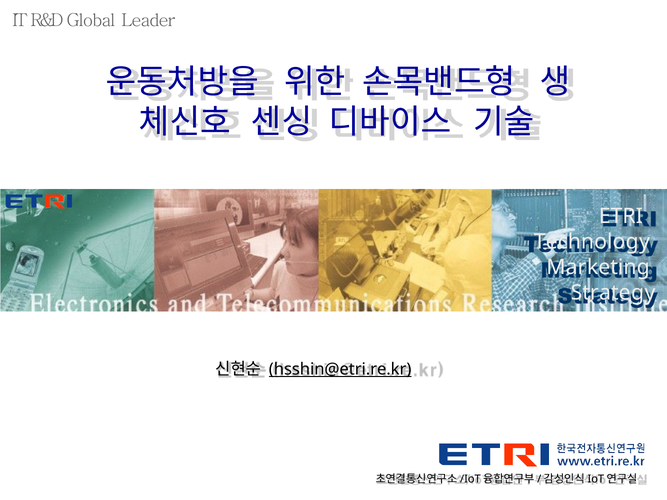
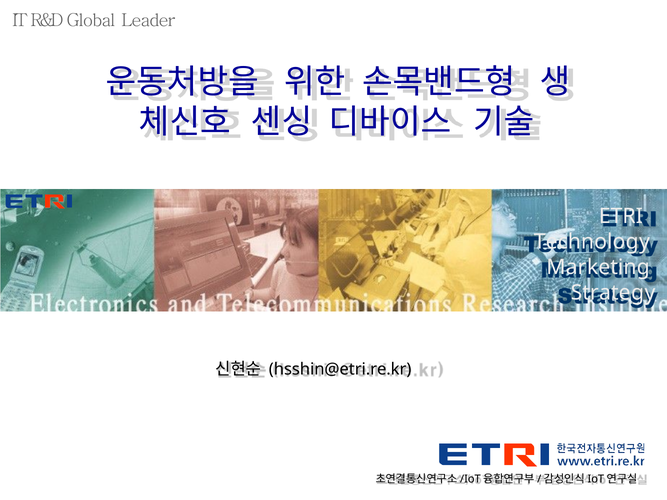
hsshin@etri.re.kr underline: present -> none
